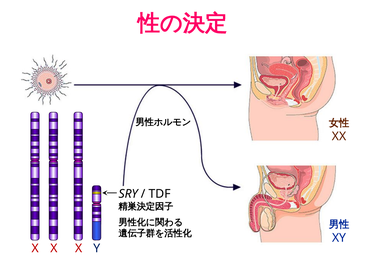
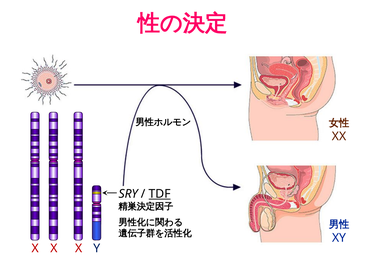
TDF underline: none -> present
